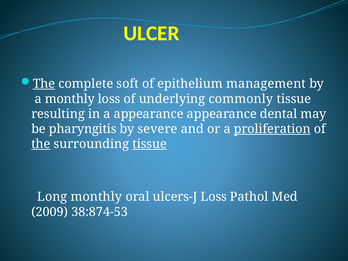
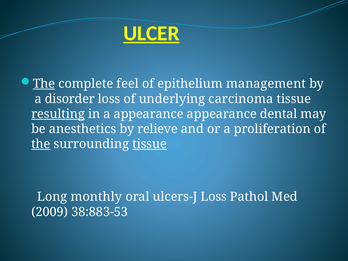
ULCER underline: none -> present
soft: soft -> feel
a monthly: monthly -> disorder
commonly: commonly -> carcinoma
resulting underline: none -> present
pharyngitis: pharyngitis -> anesthetics
severe: severe -> relieve
proliferation underline: present -> none
38:874-53: 38:874-53 -> 38:883-53
